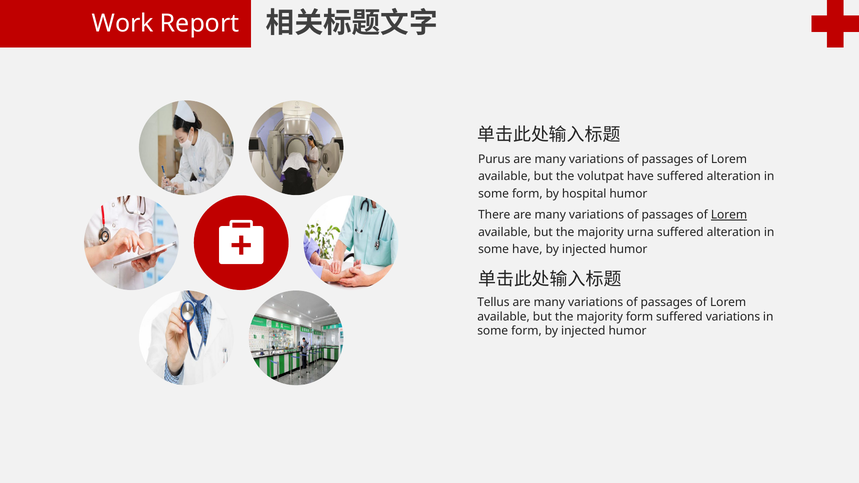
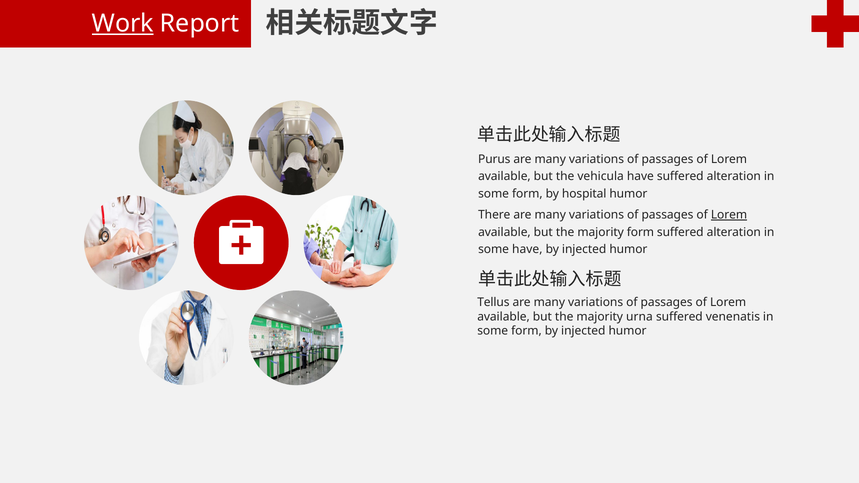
Work underline: none -> present
volutpat: volutpat -> vehicula
majority urna: urna -> form
majority form: form -> urna
suffered variations: variations -> venenatis
